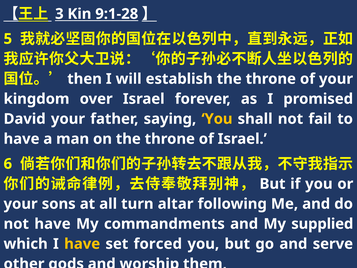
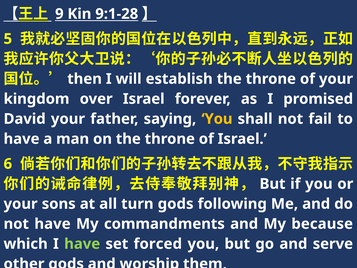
3: 3 -> 9
turn altar: altar -> gods
supplied: supplied -> because
have at (82, 244) colour: yellow -> light green
